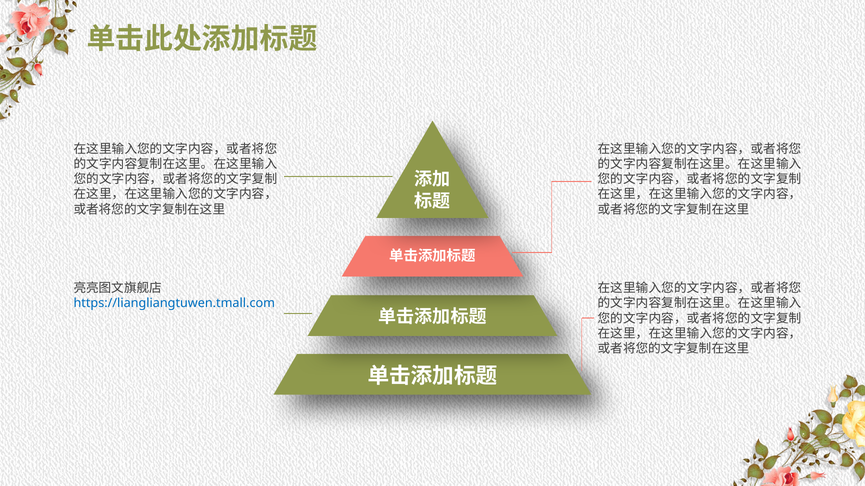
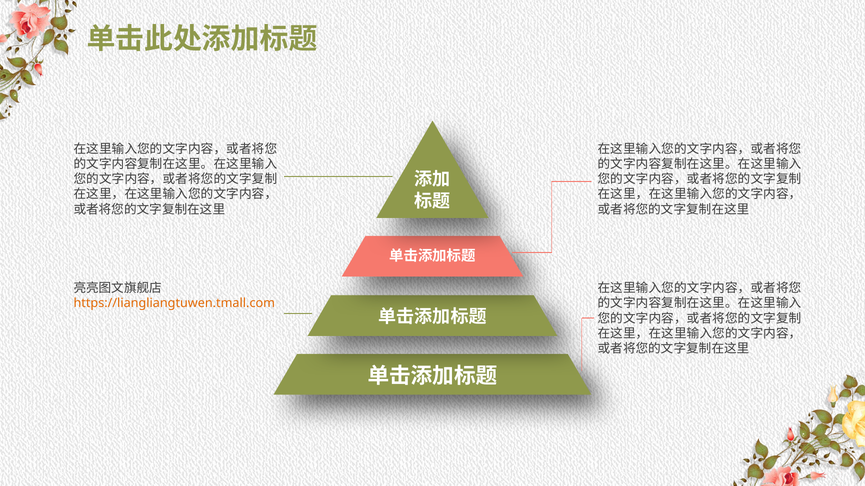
https://liangliangtuwen.tmall.com colour: blue -> orange
